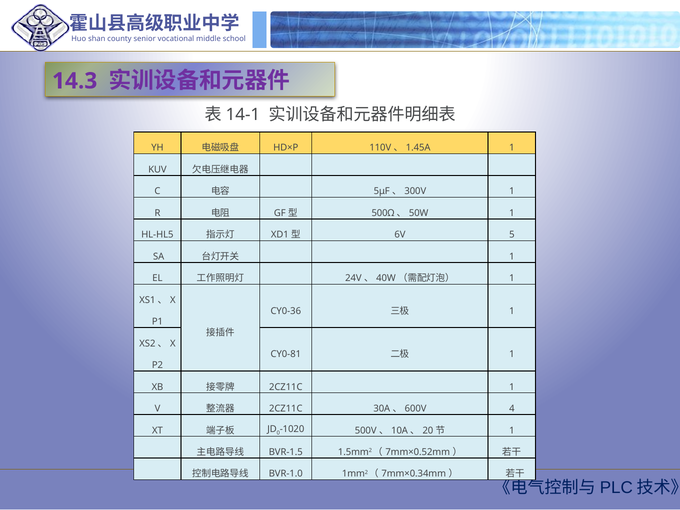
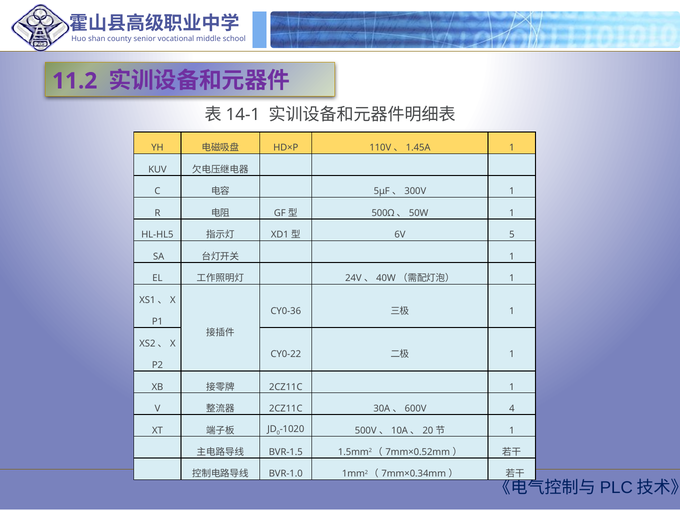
14.3: 14.3 -> 11.2
CY0-81: CY0-81 -> CY0-22
